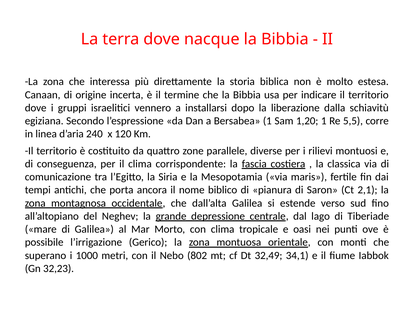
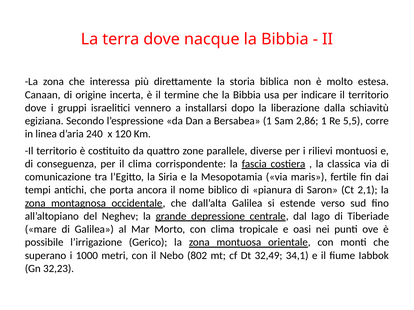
1,20: 1,20 -> 2,86
